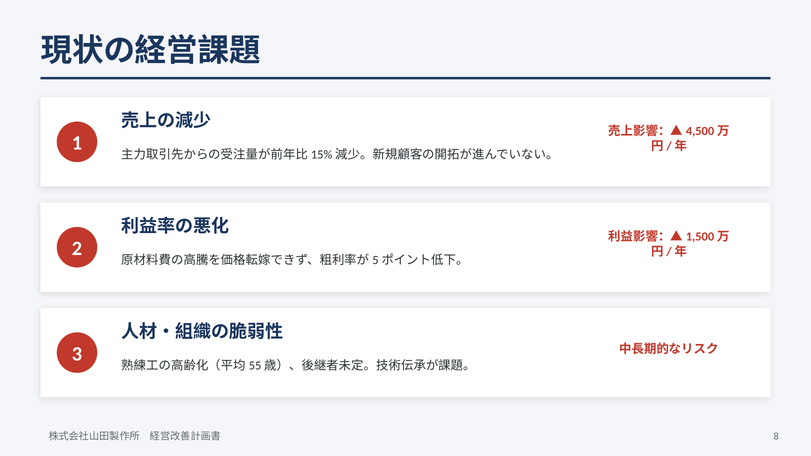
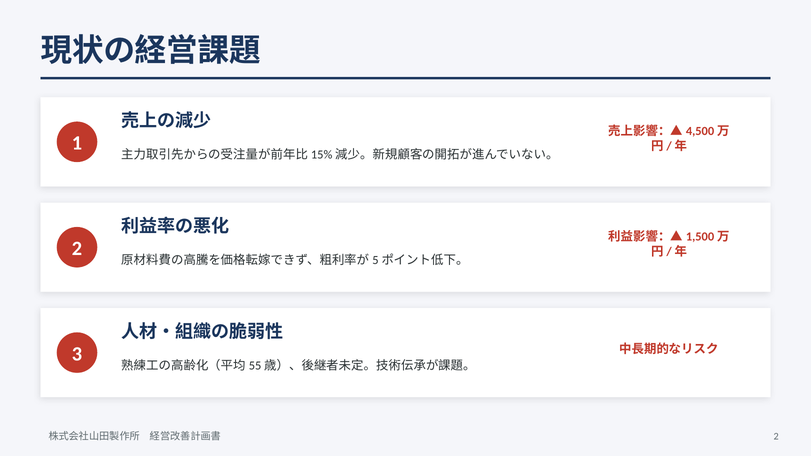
8 at (776, 437): 8 -> 2
